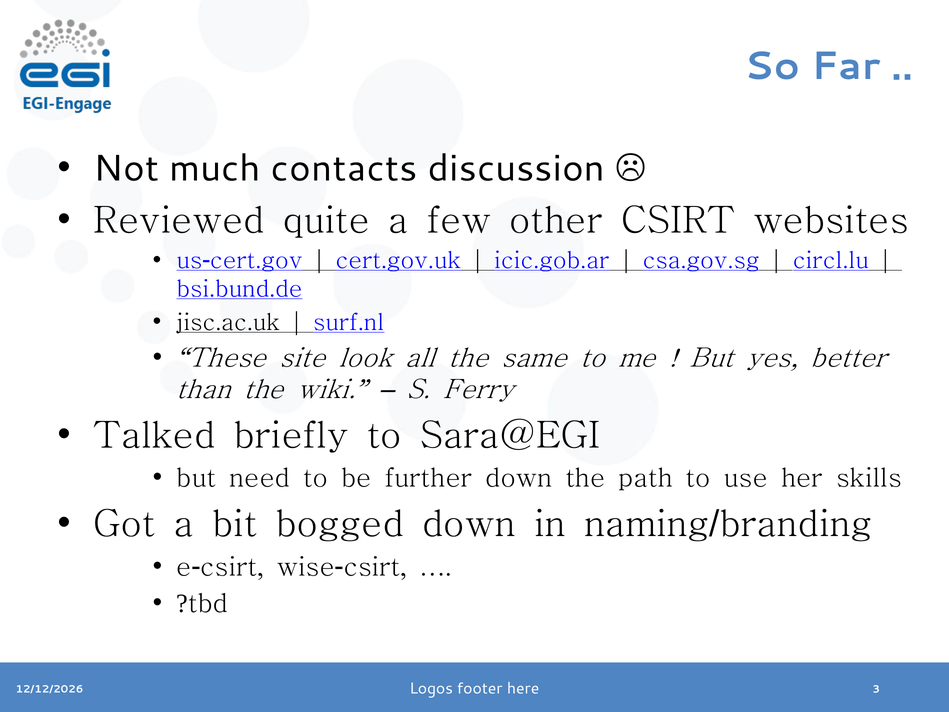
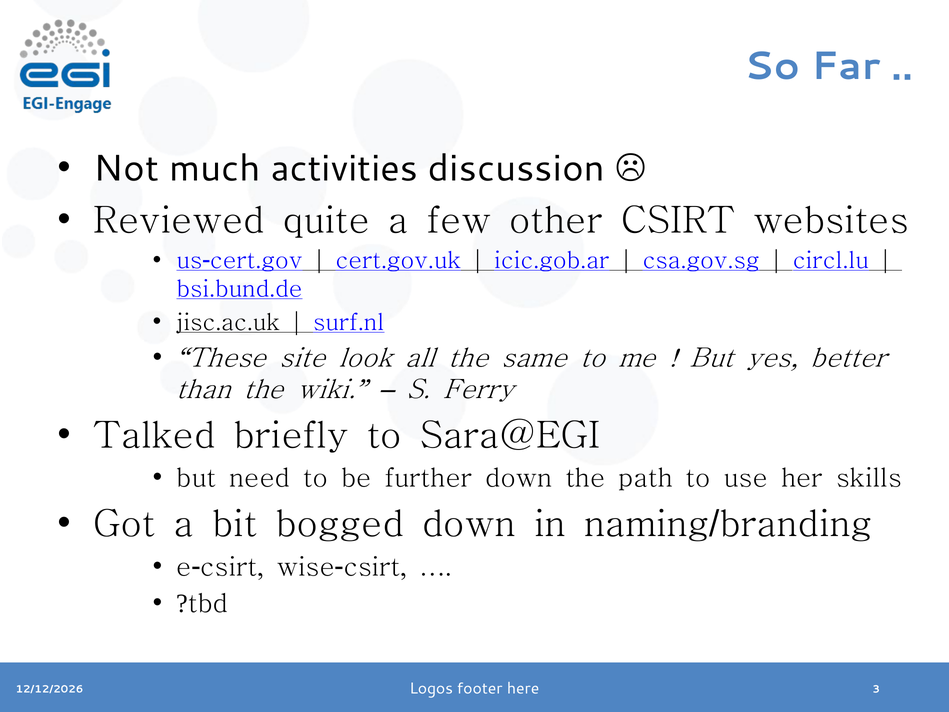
contacts: contacts -> activities
